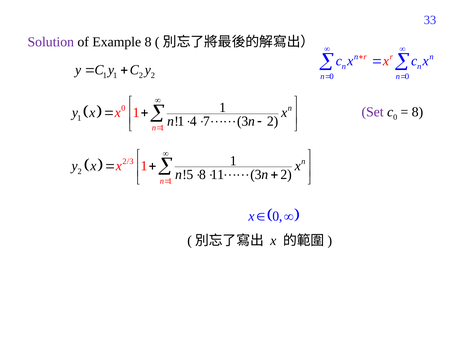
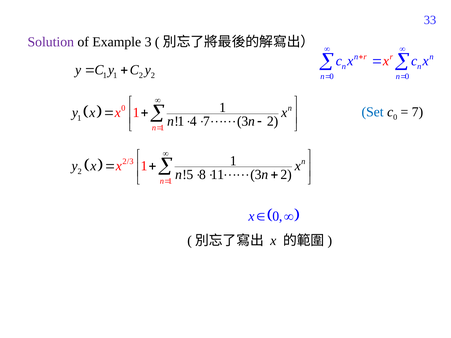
Example 8: 8 -> 3
Set colour: purple -> blue
8 at (417, 112): 8 -> 7
